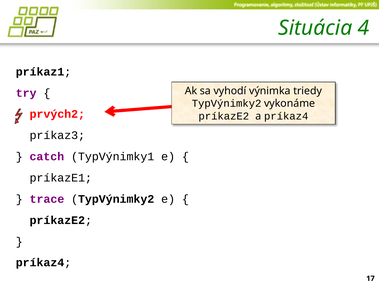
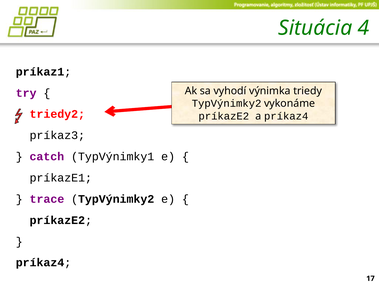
prvých2: prvých2 -> triedy2
